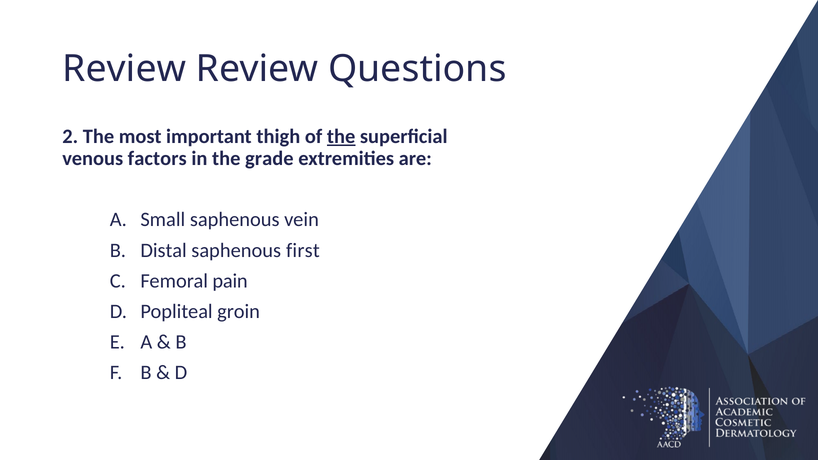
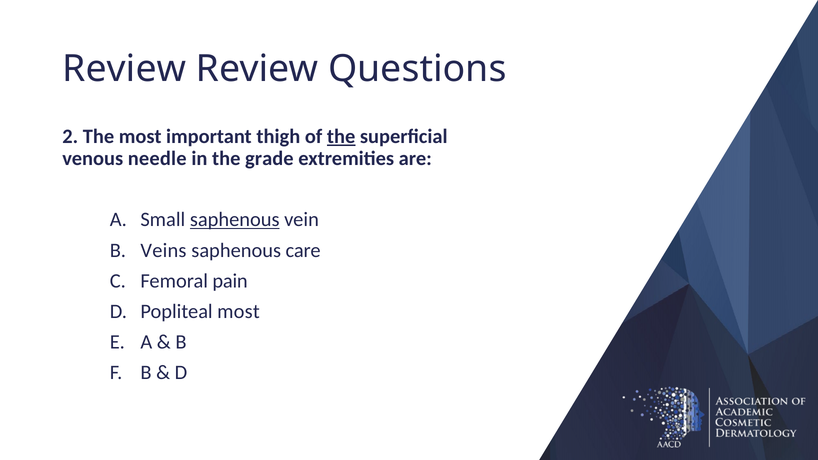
factors: factors -> needle
saphenous at (235, 220) underline: none -> present
Distal: Distal -> Veins
first: first -> care
Popliteal groin: groin -> most
